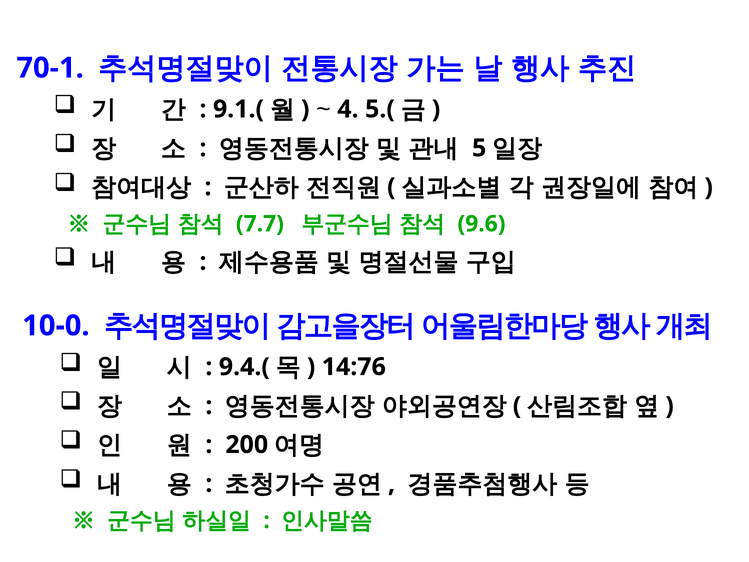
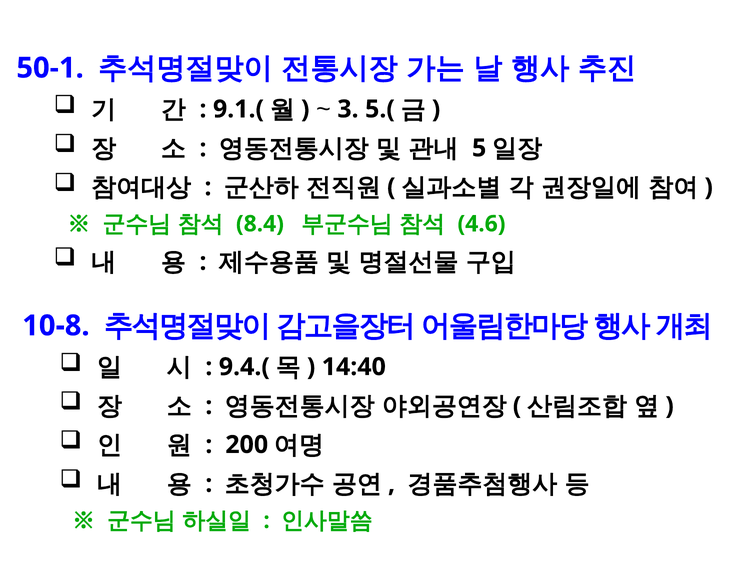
70-1: 70-1 -> 50-1
4: 4 -> 3
7.7: 7.7 -> 8.4
9.6: 9.6 -> 4.6
10-0: 10-0 -> 10-8
14:76: 14:76 -> 14:40
